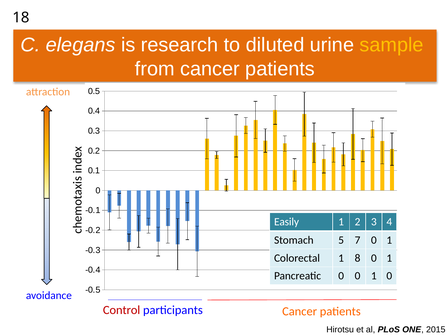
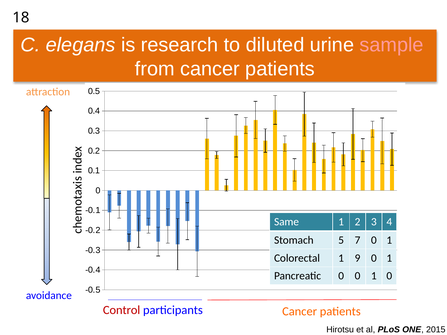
sample colour: yellow -> pink
Easily: Easily -> Same
8: 8 -> 9
